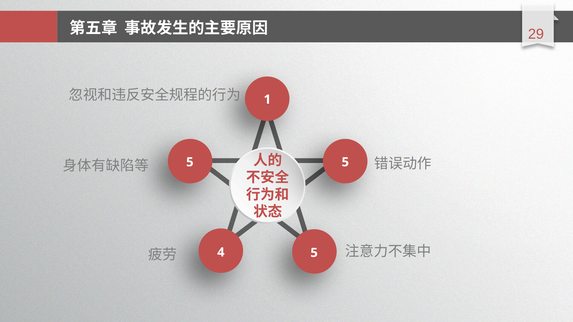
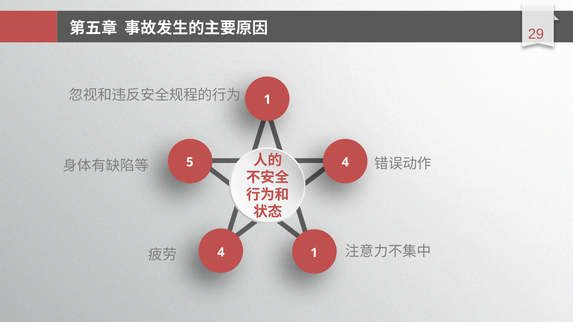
5 5: 5 -> 4
4 5: 5 -> 1
